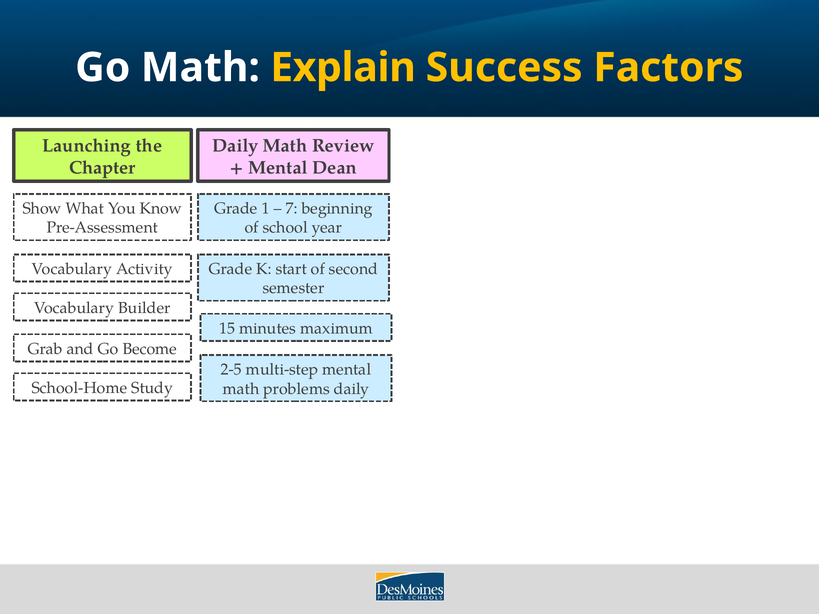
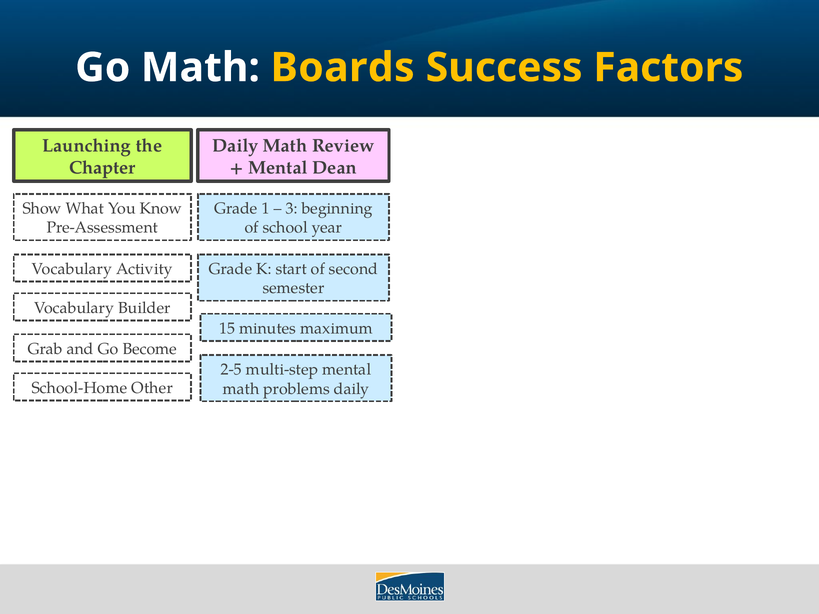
Explain: Explain -> Boards
7: 7 -> 3
Study: Study -> Other
